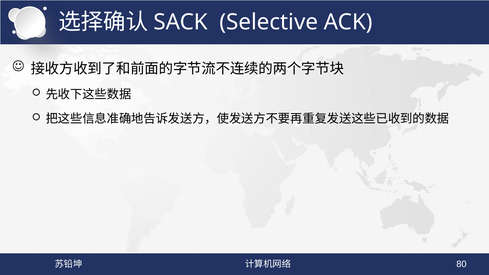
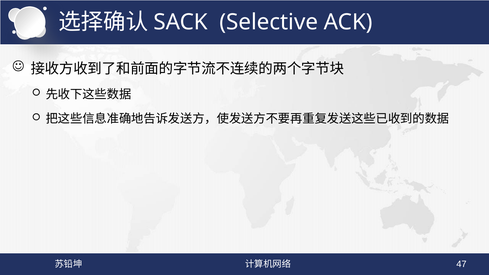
80: 80 -> 47
